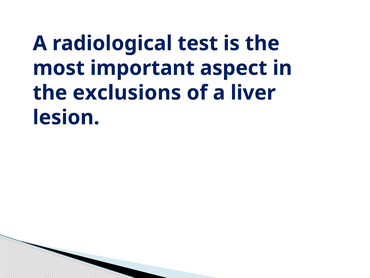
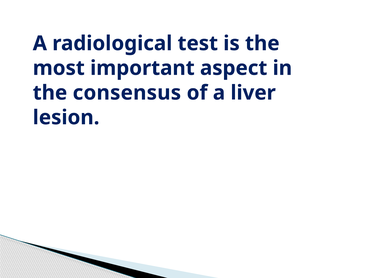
exclusions: exclusions -> consensus
